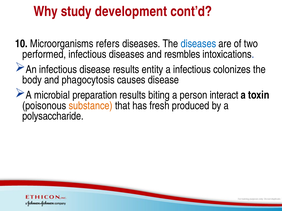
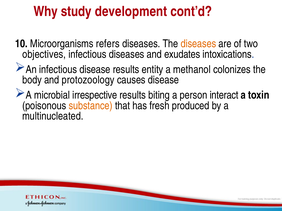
diseases at (198, 44) colour: blue -> orange
performed: performed -> objectives
resmbles: resmbles -> exudates
a infectious: infectious -> methanol
phagocytosis: phagocytosis -> protozoology
preparation: preparation -> irrespective
polysaccharide: polysaccharide -> multinucleated
